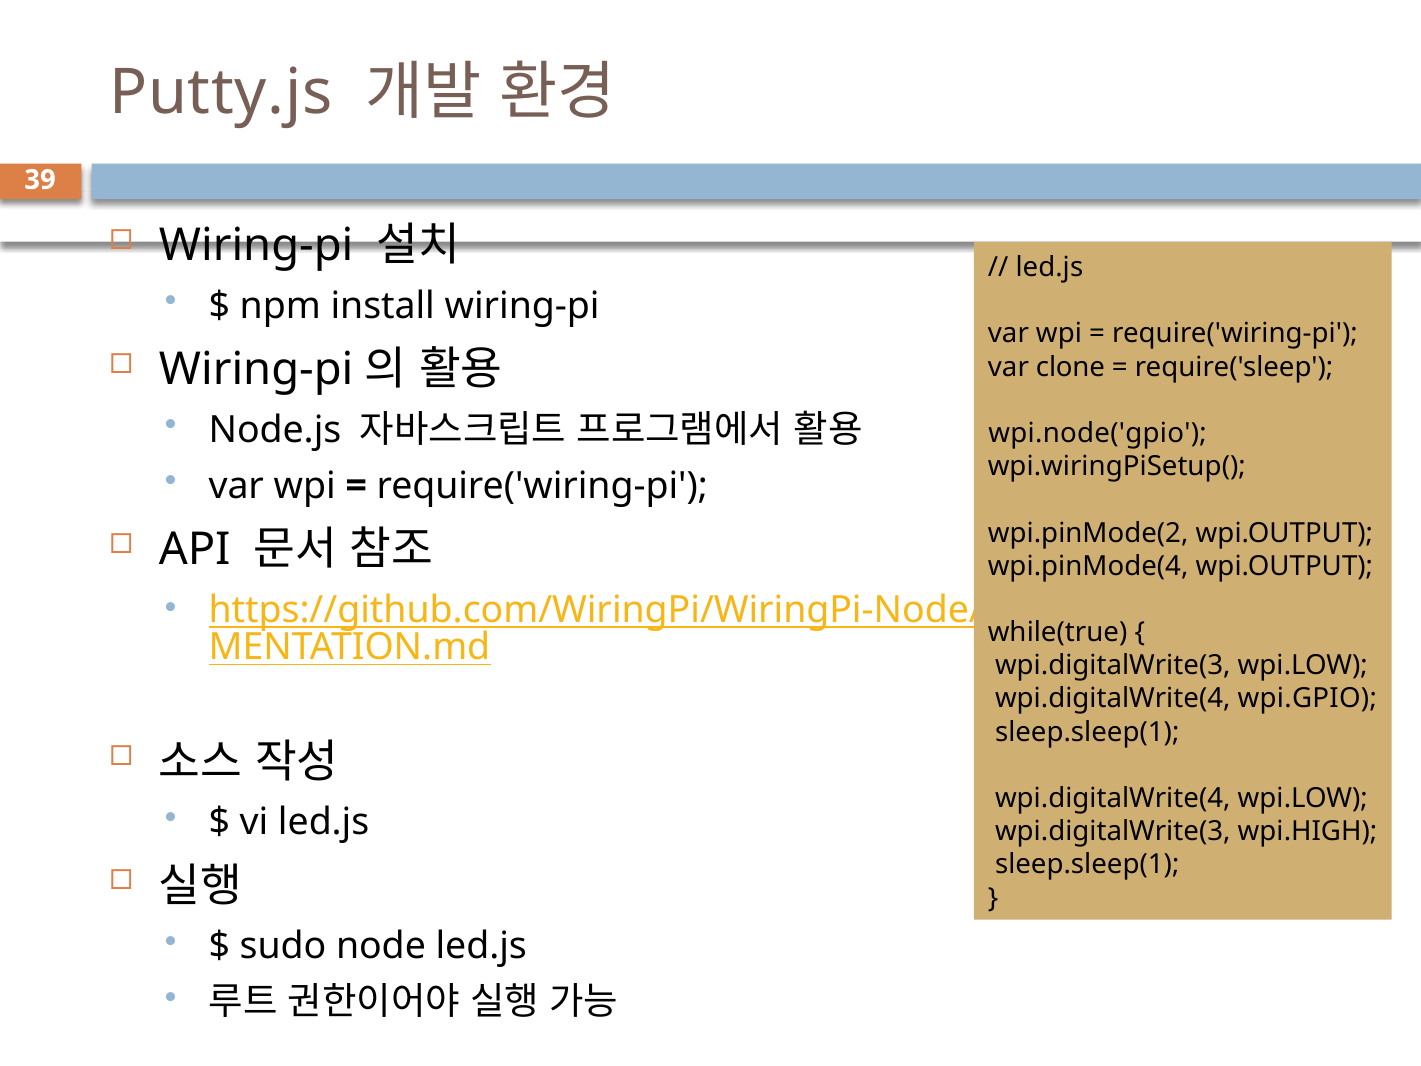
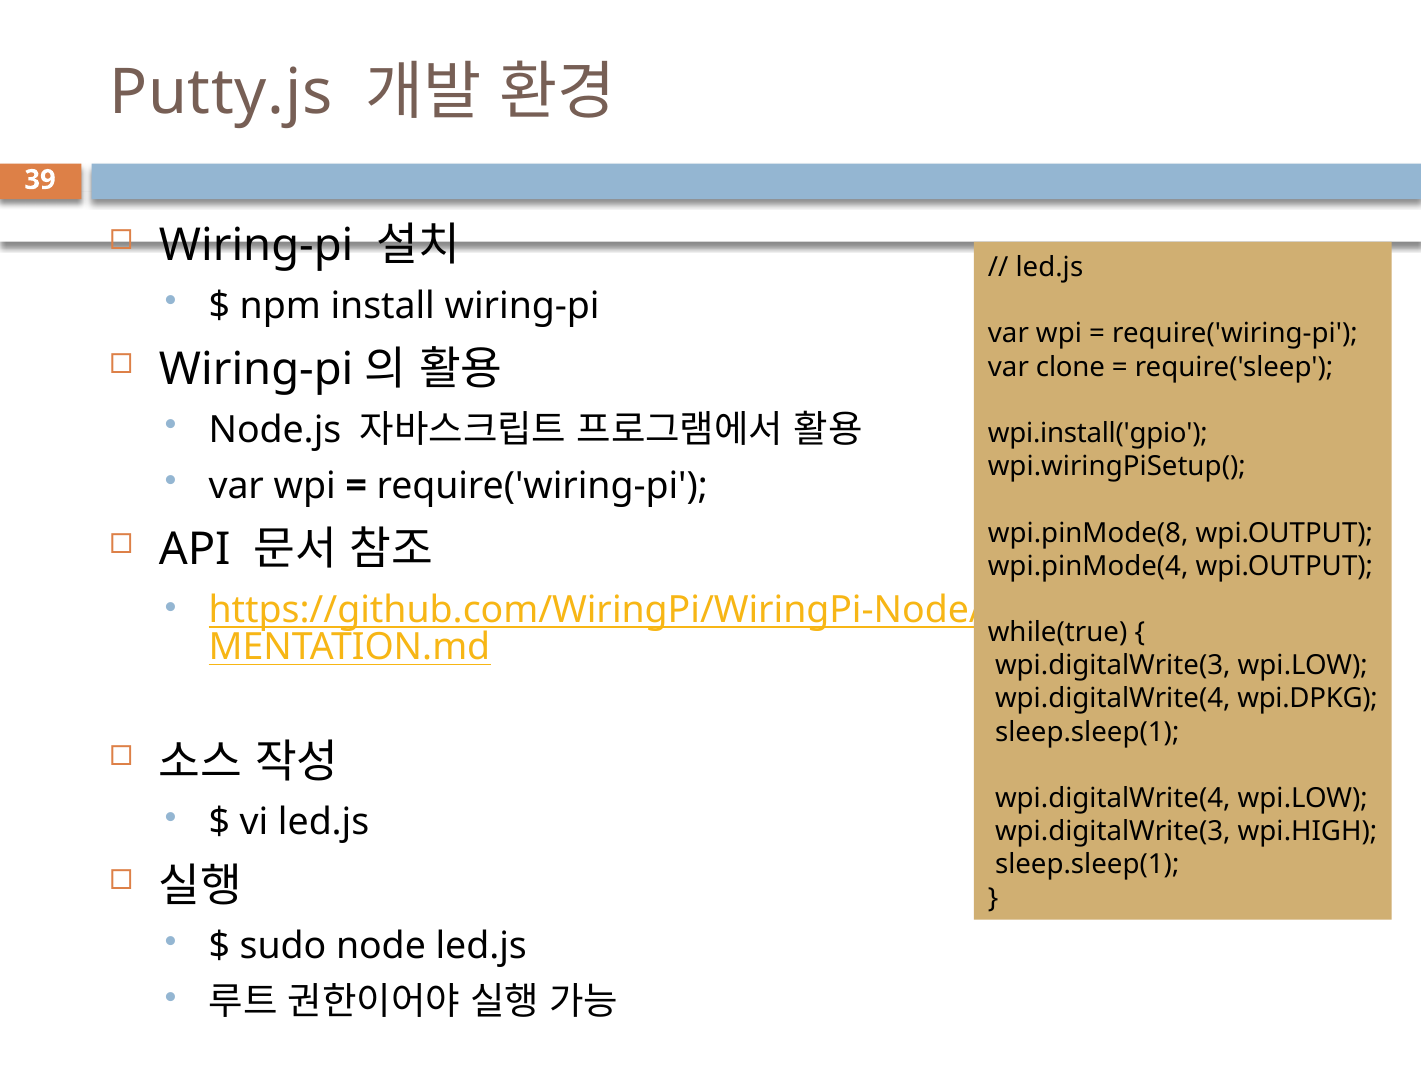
wpi.node('gpio: wpi.node('gpio -> wpi.install('gpio
wpi.pinMode(2: wpi.pinMode(2 -> wpi.pinMode(8
wpi.GPIO: wpi.GPIO -> wpi.DPKG
